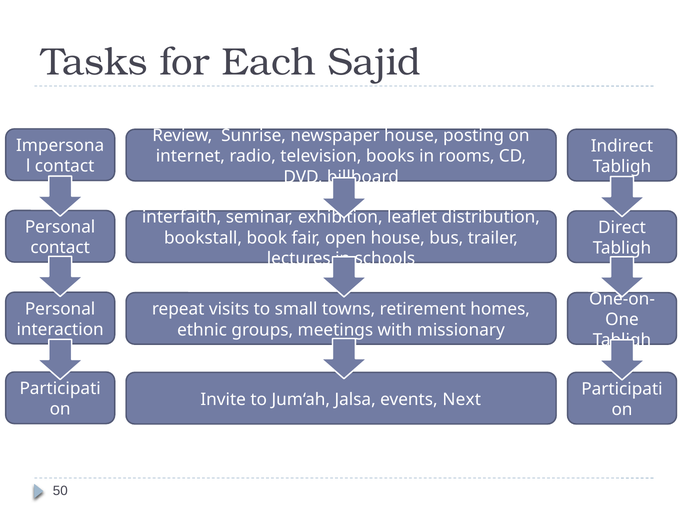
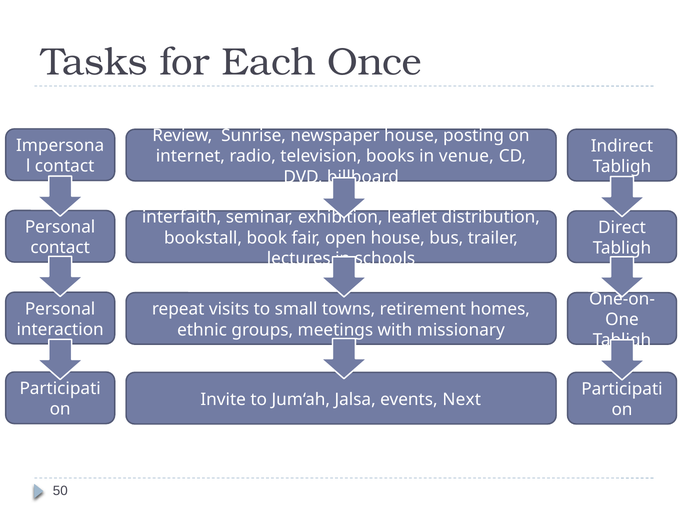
Sajid: Sajid -> Once
rooms: rooms -> venue
